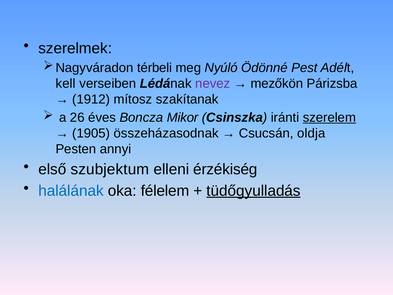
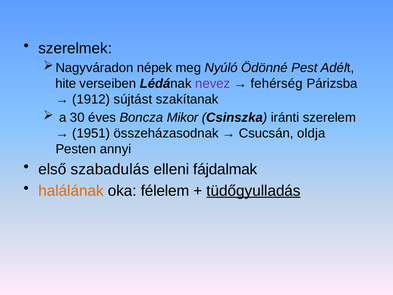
térbeli: térbeli -> népek
kell: kell -> hite
mezőkön: mezőkön -> fehérség
mítosz: mítosz -> sújtást
26: 26 -> 30
szerelem underline: present -> none
1905: 1905 -> 1951
szubjektum: szubjektum -> szabadulás
érzékiség: érzékiség -> fájdalmak
halálának colour: blue -> orange
